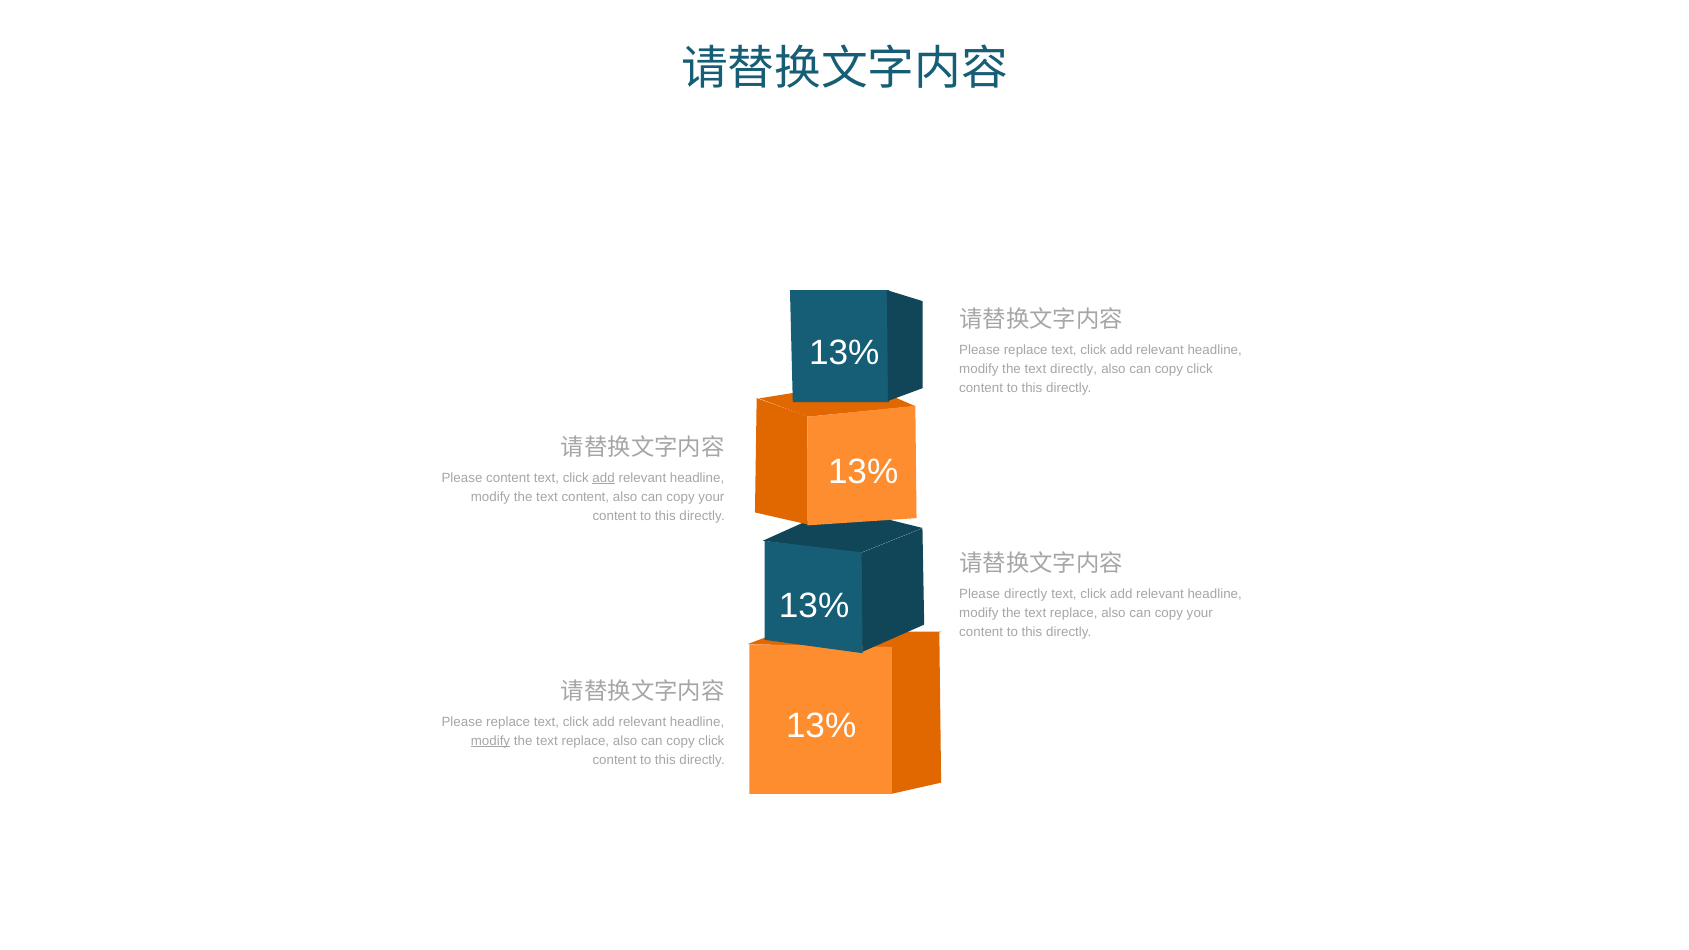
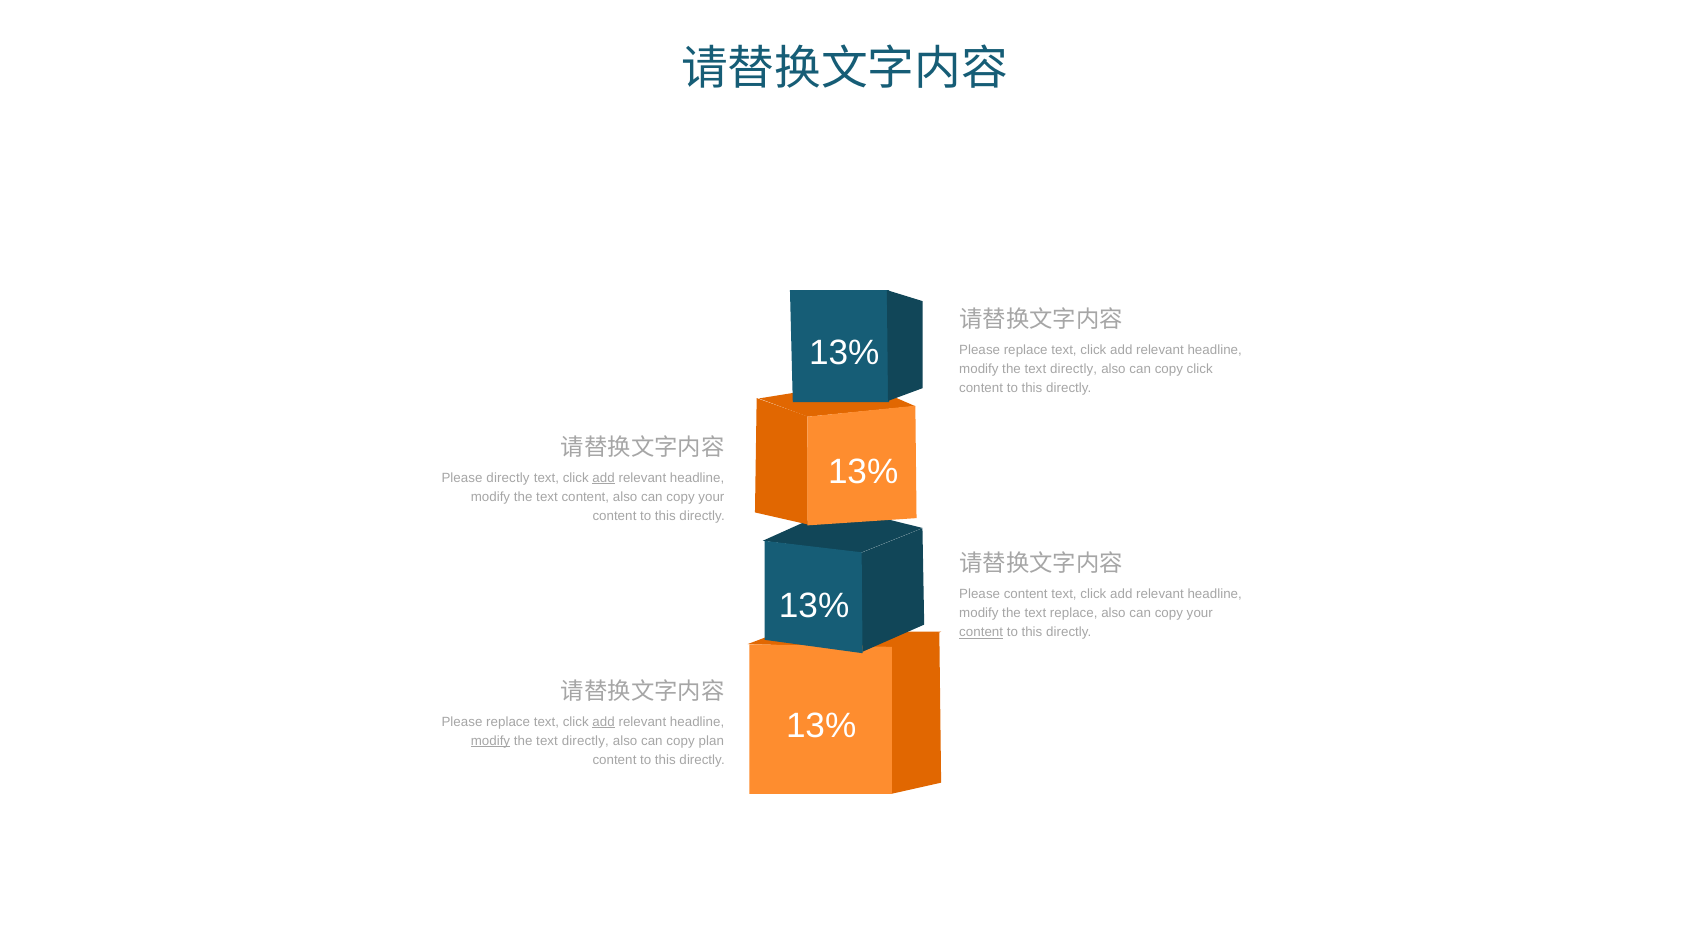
Please content: content -> directly
Please directly: directly -> content
content at (981, 632) underline: none -> present
add at (604, 722) underline: none -> present
replace at (585, 741): replace -> directly
click at (711, 741): click -> plan
